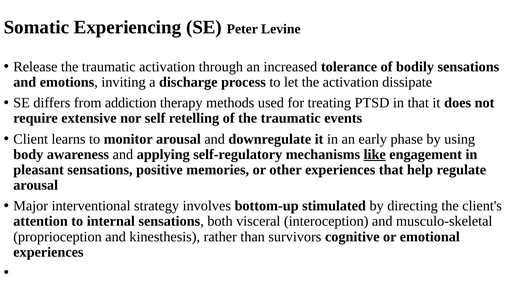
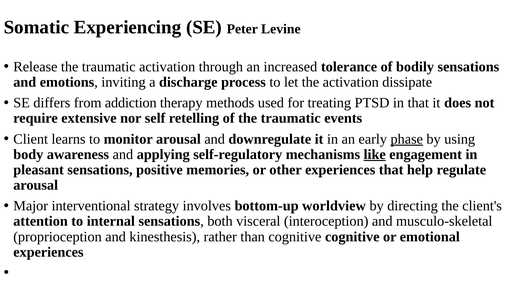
phase underline: none -> present
stimulated: stimulated -> worldview
than survivors: survivors -> cognitive
